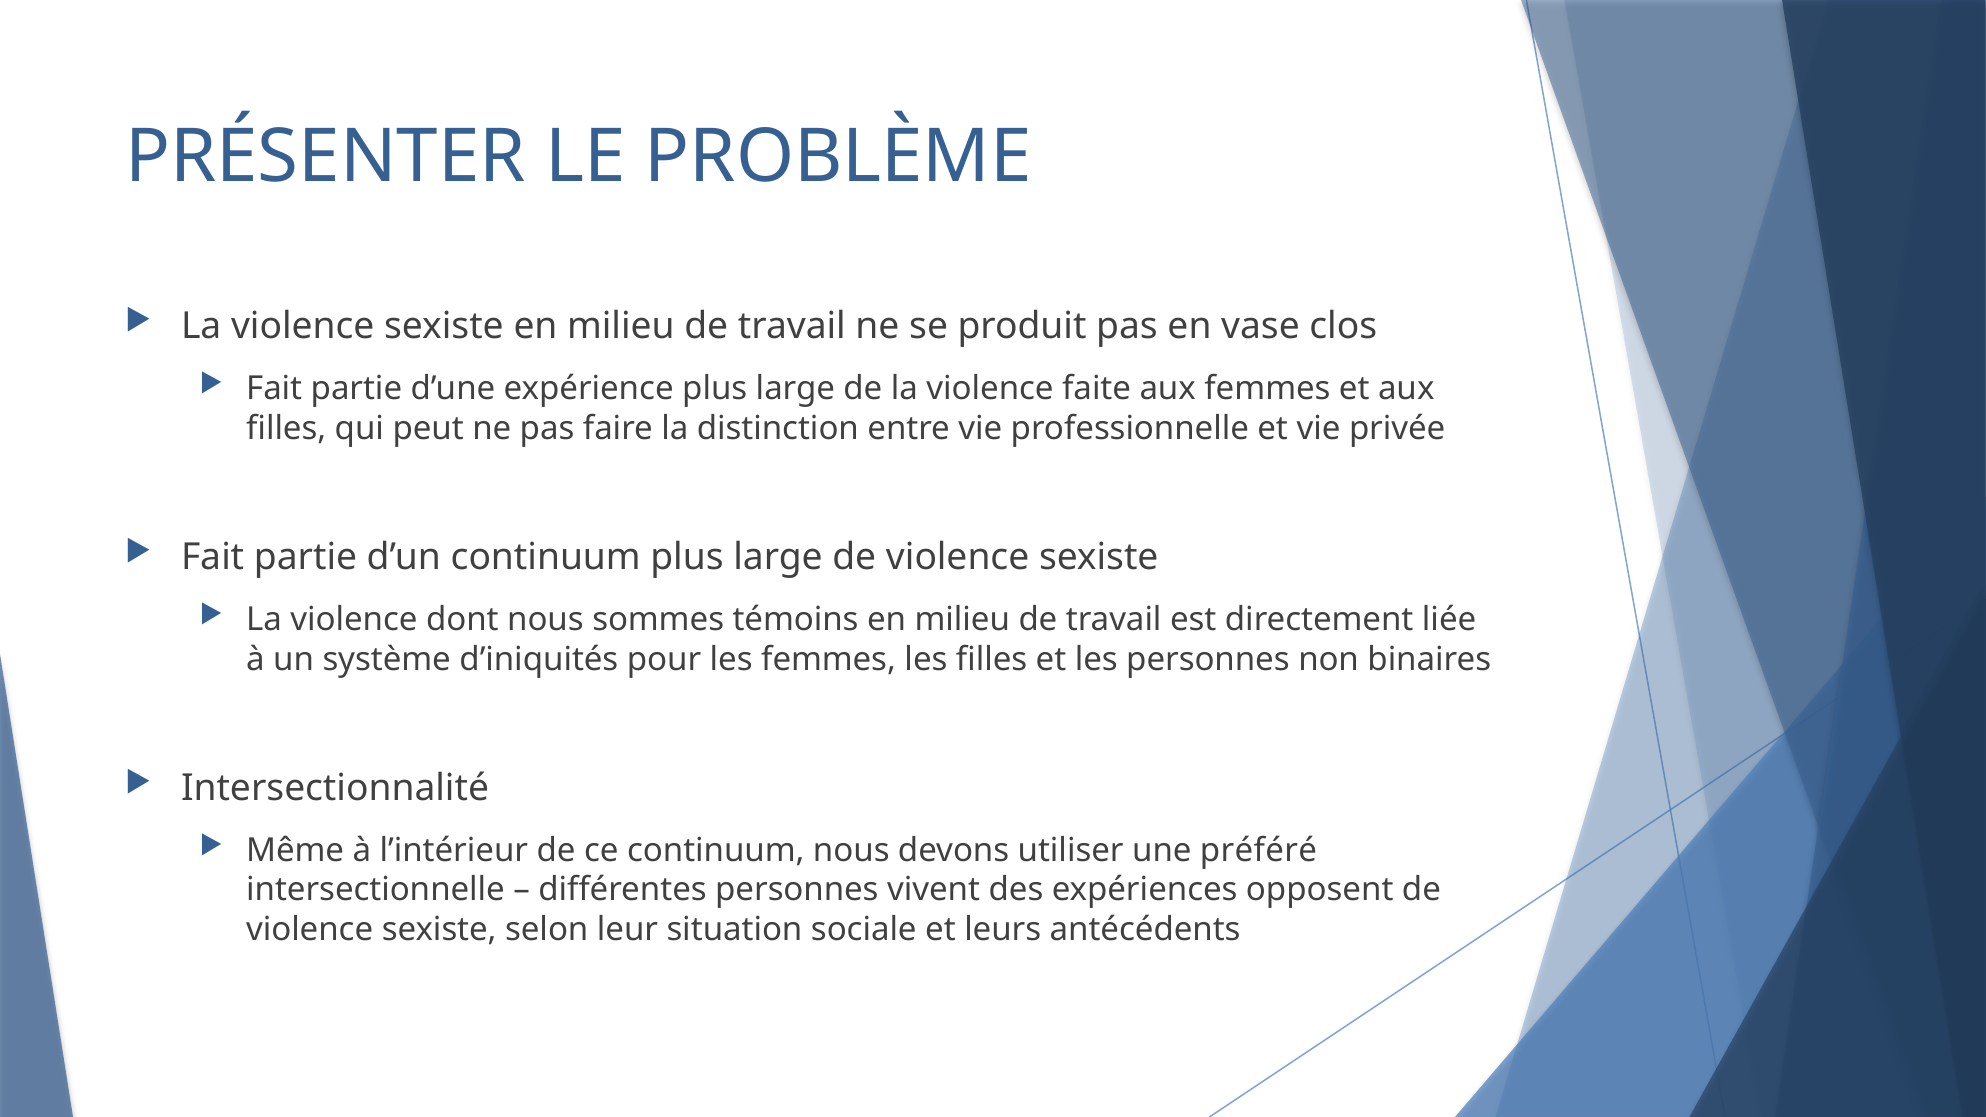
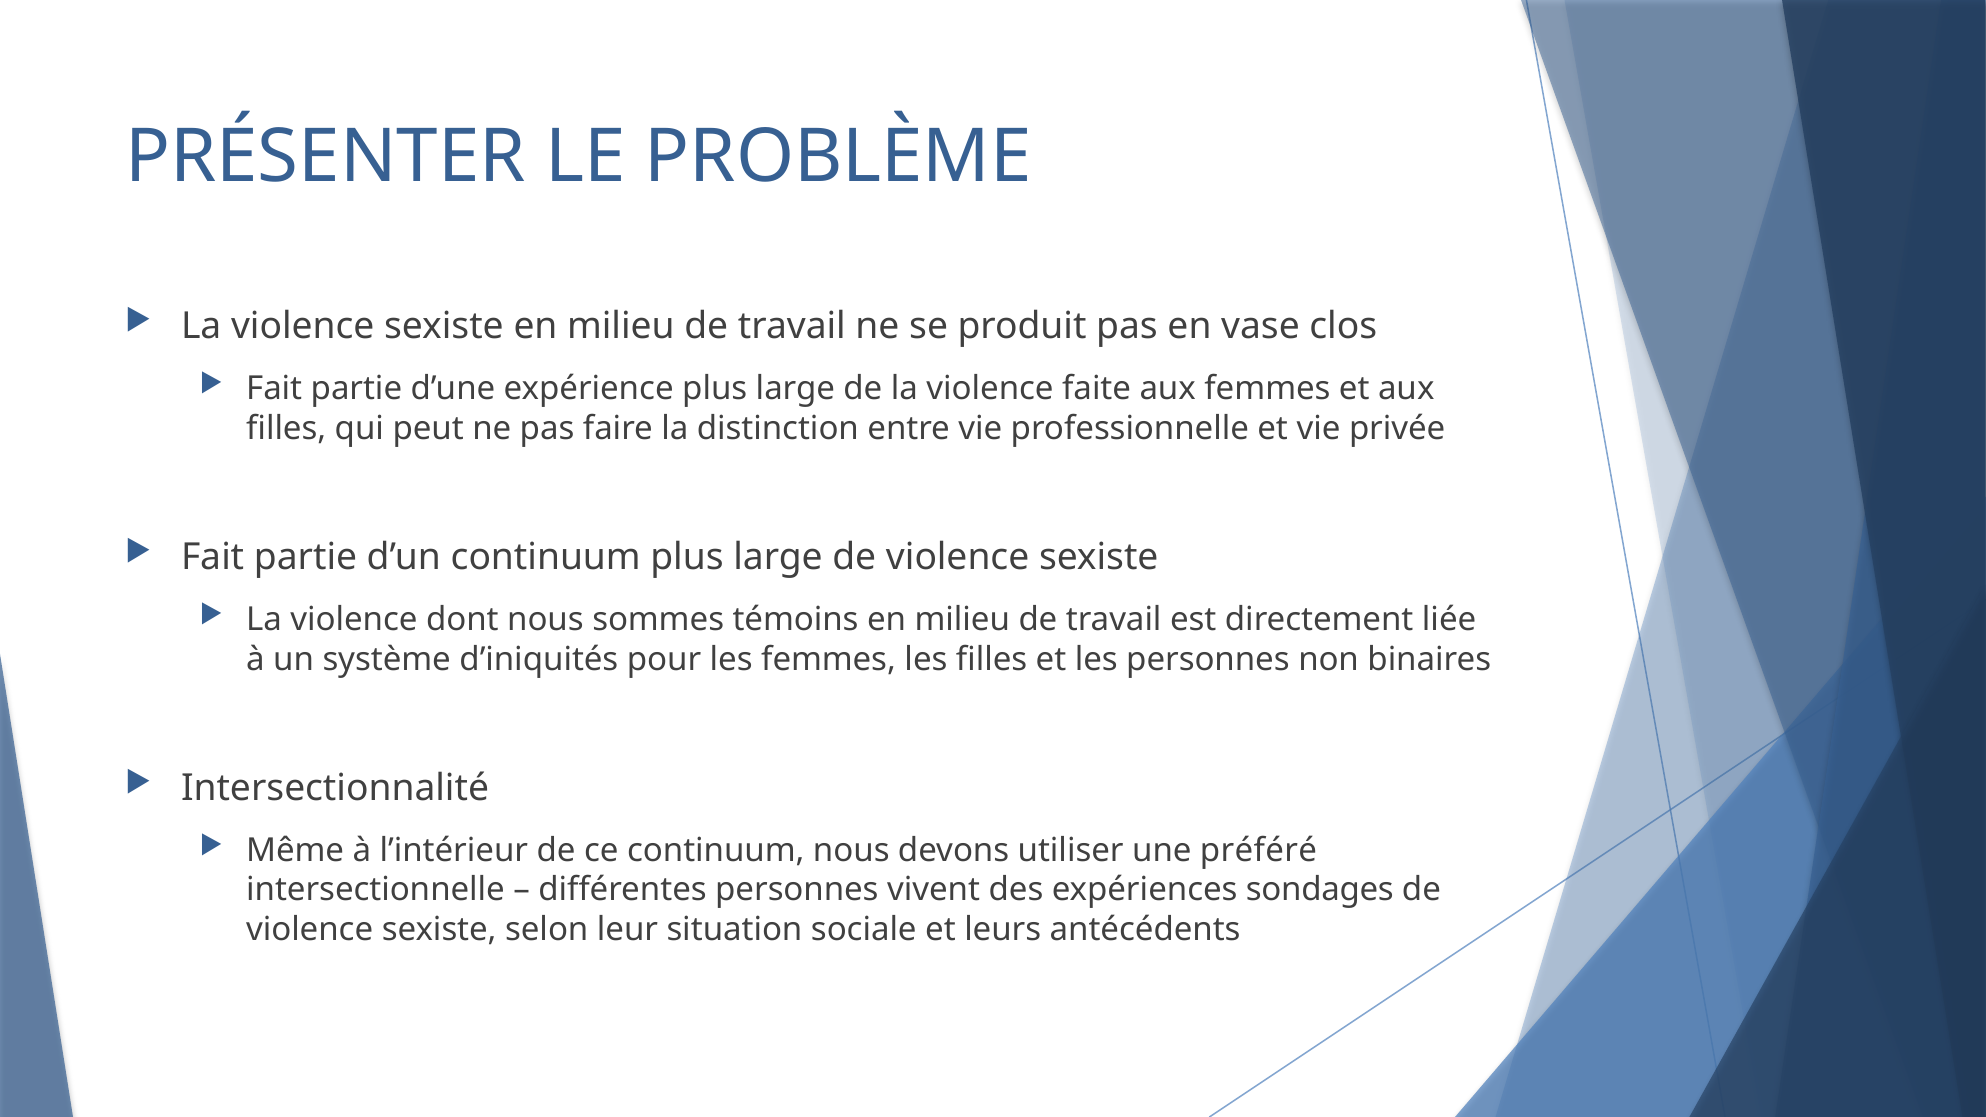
opposent: opposent -> sondages
